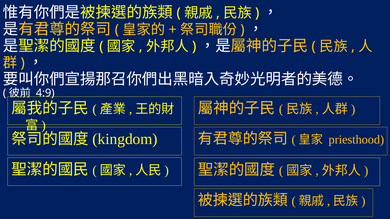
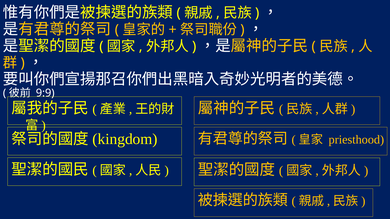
4:9: 4:9 -> 9:9
